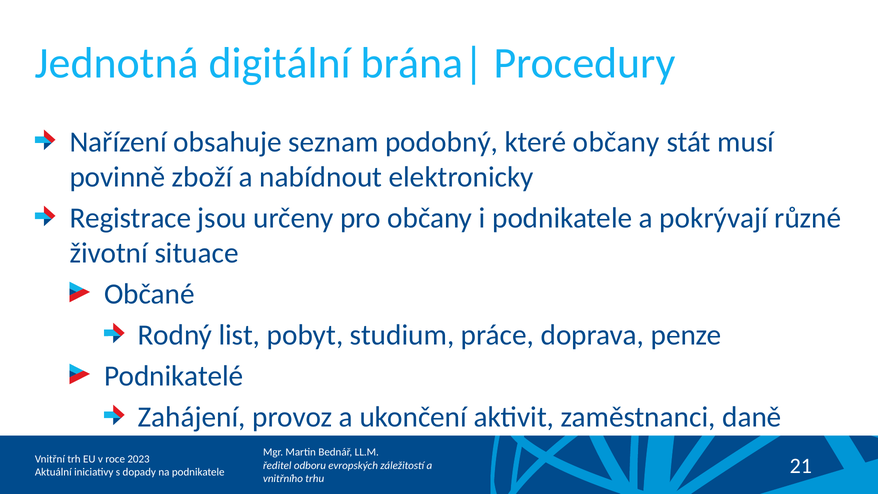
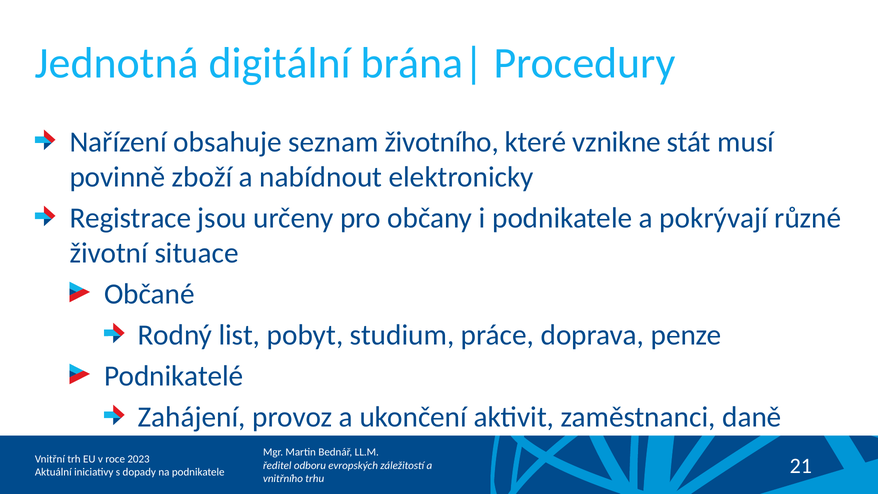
podobný: podobný -> životního
které občany: občany -> vznikne
